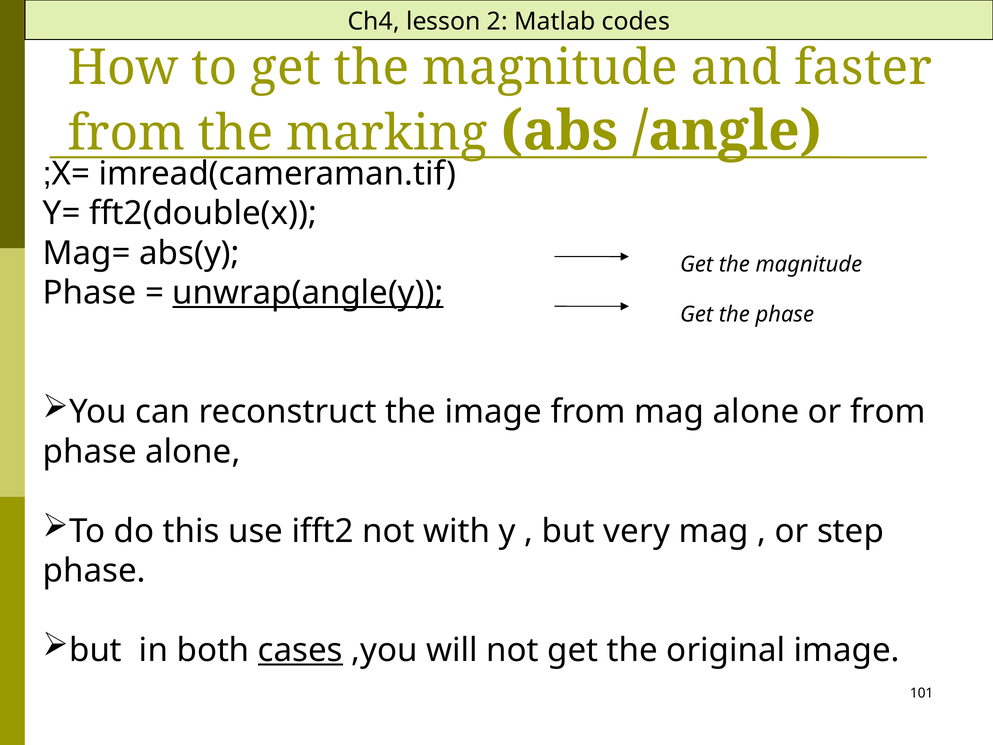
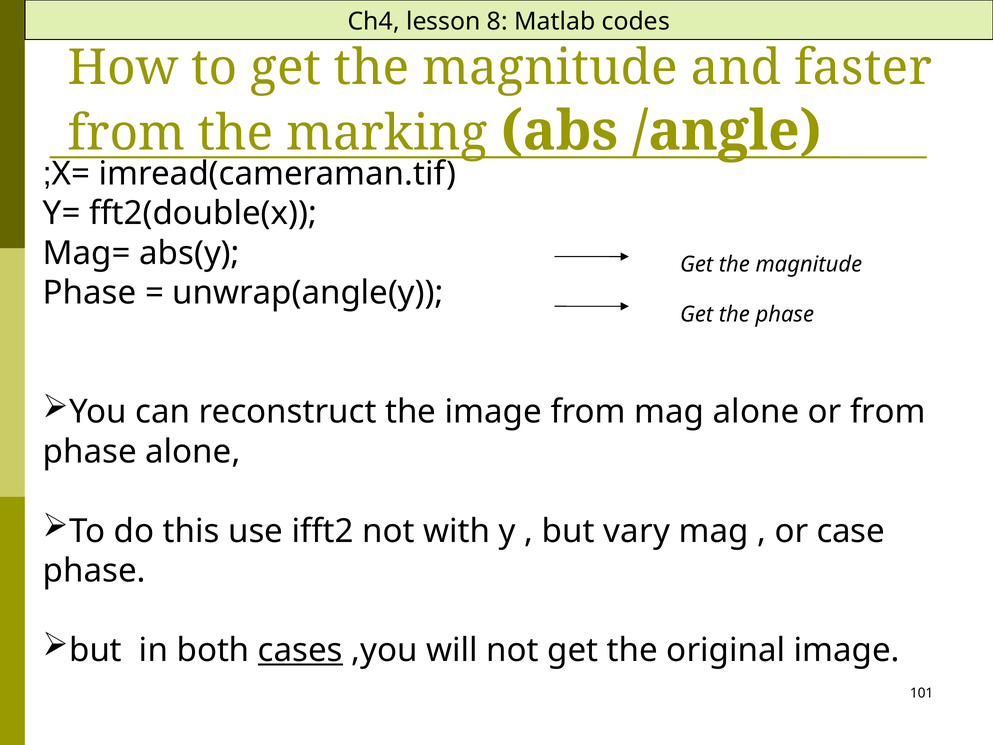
2: 2 -> 8
unwrap(angle(y underline: present -> none
very: very -> vary
step: step -> case
